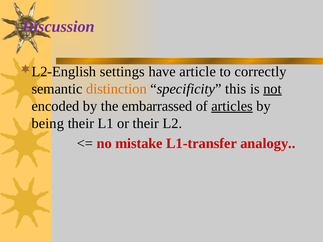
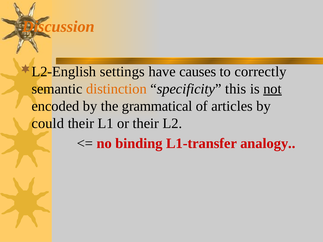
Discussion colour: purple -> orange
article: article -> causes
embarrassed: embarrassed -> grammatical
articles underline: present -> none
being: being -> could
mistake: mistake -> binding
